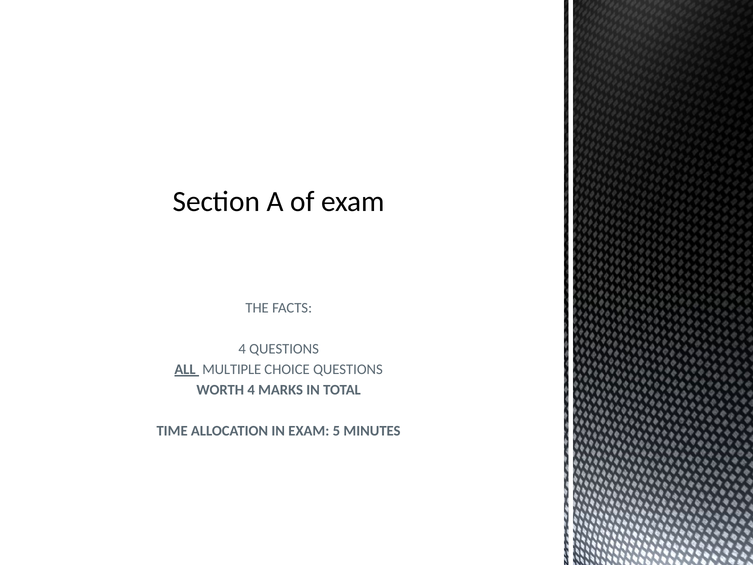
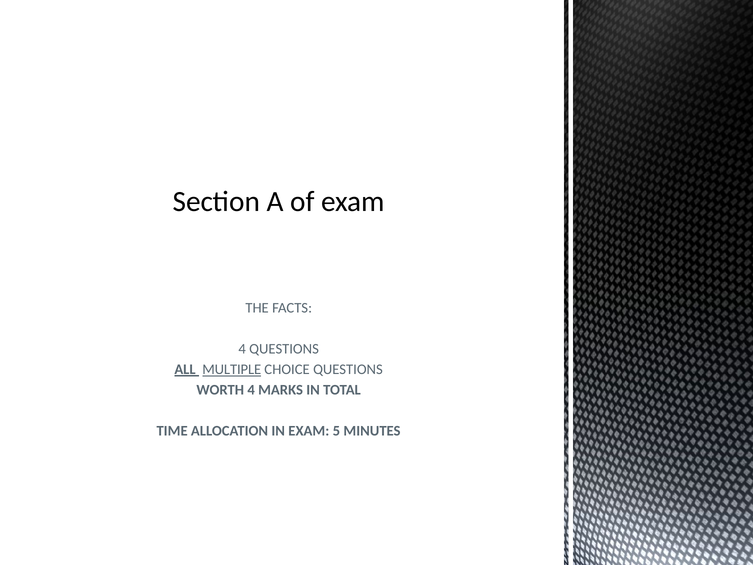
MULTIPLE underline: none -> present
